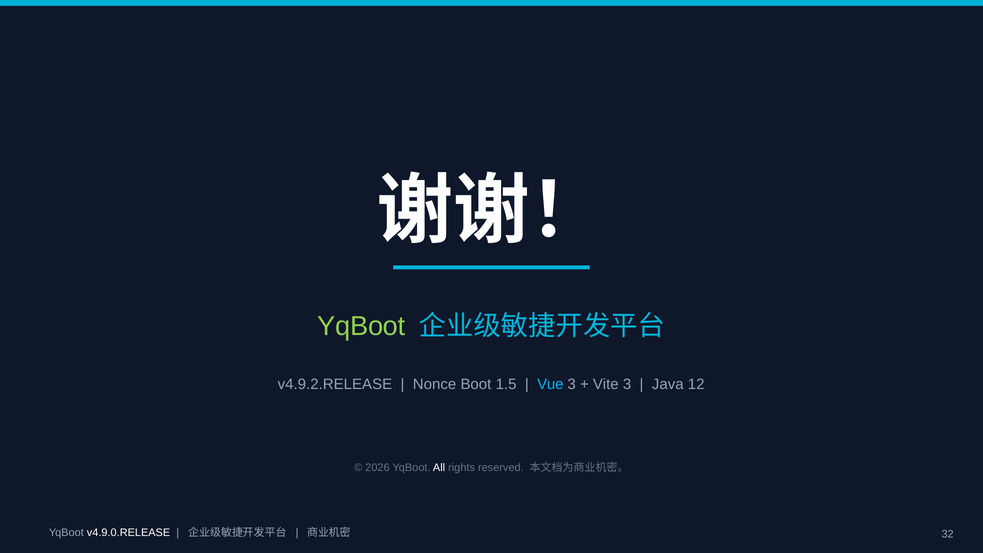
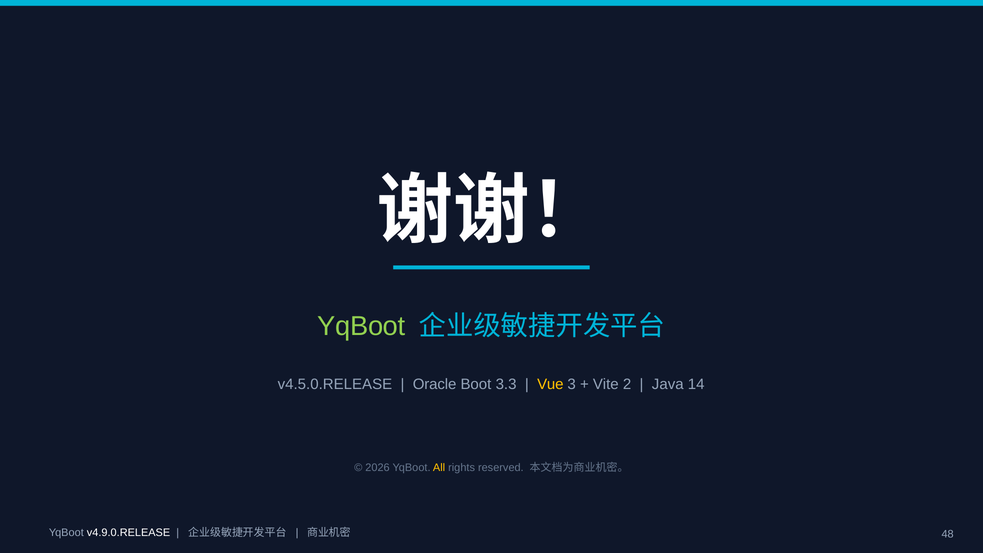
v4.9.2.RELEASE: v4.9.2.RELEASE -> v4.5.0.RELEASE
Nonce: Nonce -> Oracle
1.5: 1.5 -> 3.3
Vue colour: light blue -> yellow
Vite 3: 3 -> 2
12: 12 -> 14
All colour: white -> yellow
32: 32 -> 48
